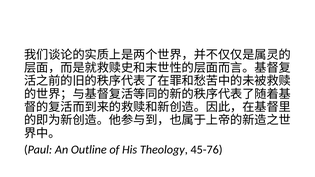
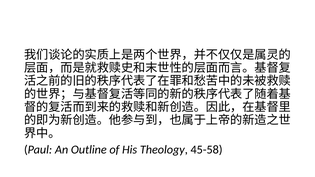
45-76: 45-76 -> 45-58
